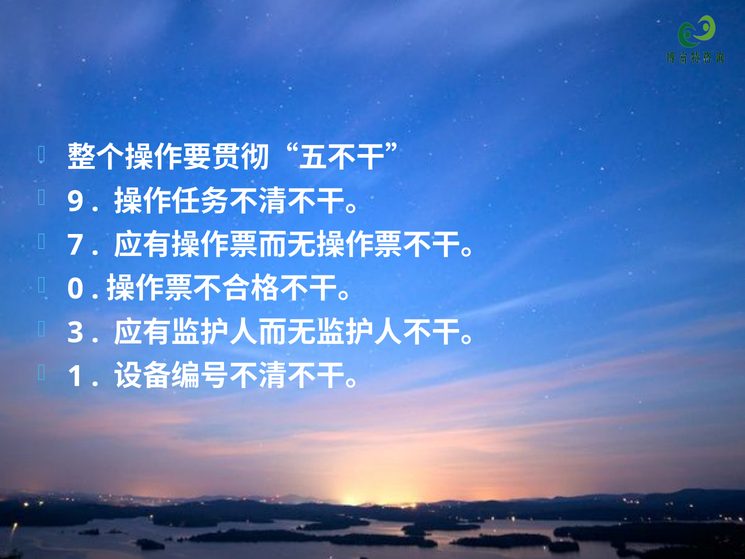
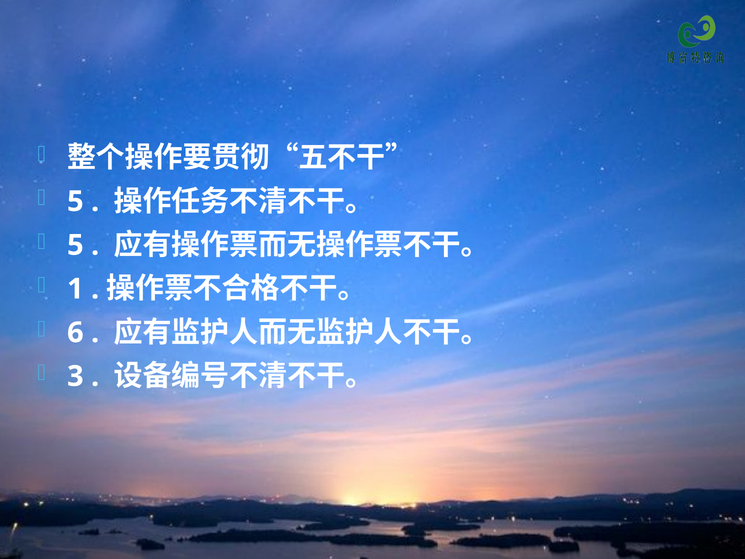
9 at (75, 201): 9 -> 5
7 at (75, 245): 7 -> 5
0: 0 -> 1
3: 3 -> 6
1: 1 -> 3
